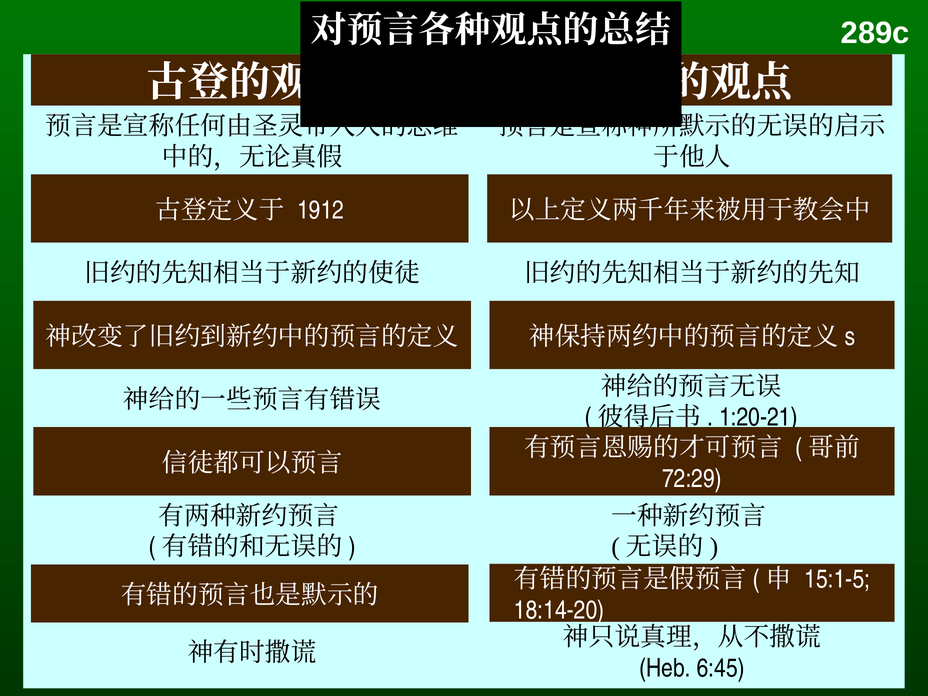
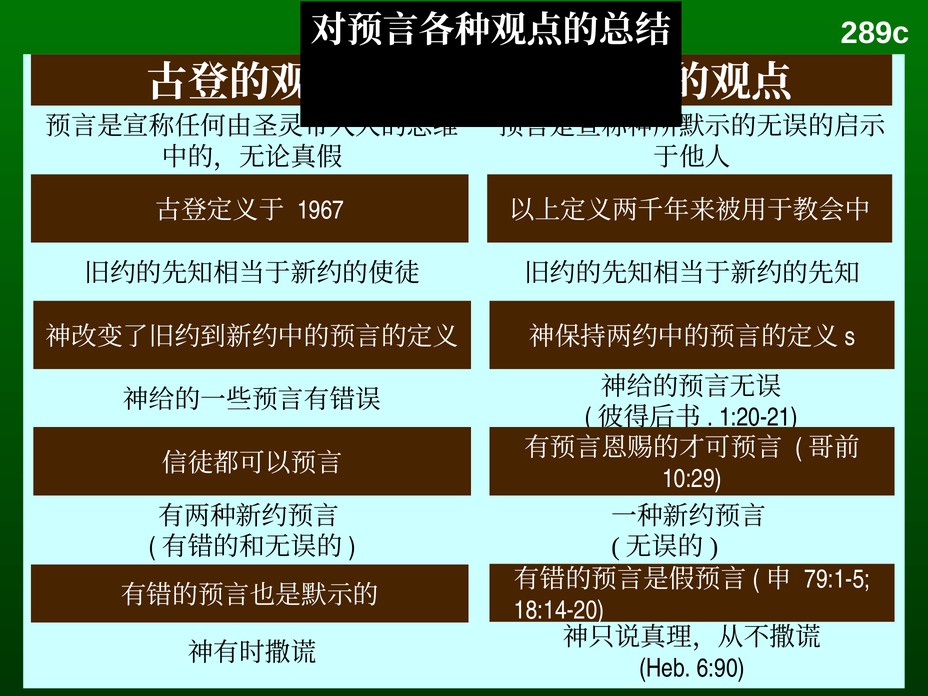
1912: 1912 -> 1967
72:29: 72:29 -> 10:29
15:1-5: 15:1-5 -> 79:1-5
6:45: 6:45 -> 6:90
